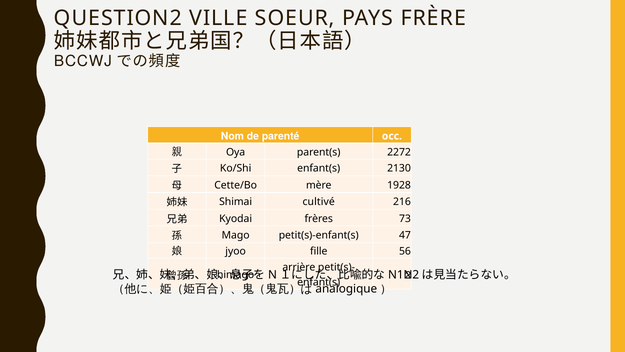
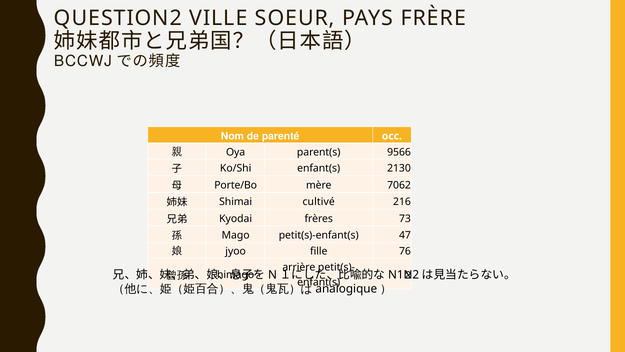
2272: 2272 -> 9566
Cette/Bo: Cette/Bo -> Porte/Bo
1928: 1928 -> 7062
56: 56 -> 76
